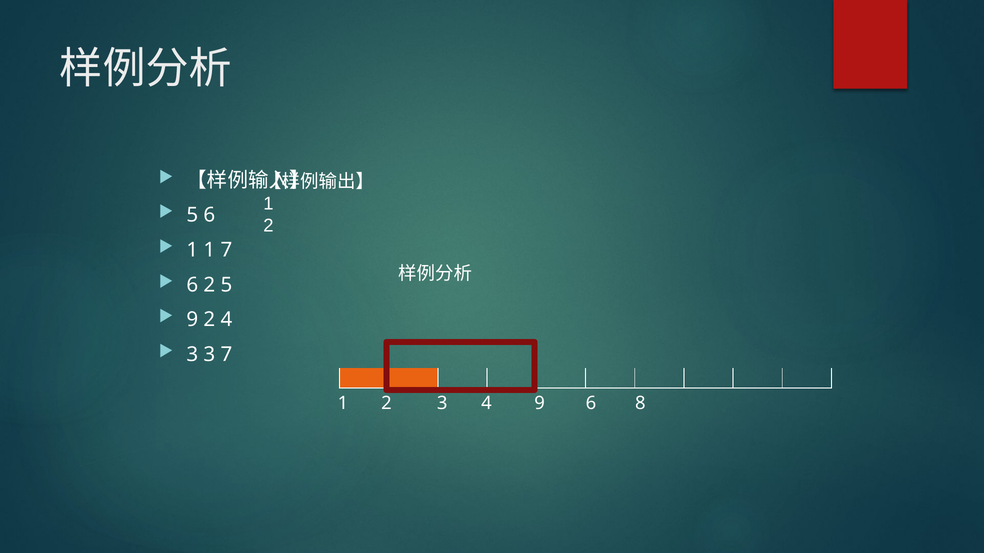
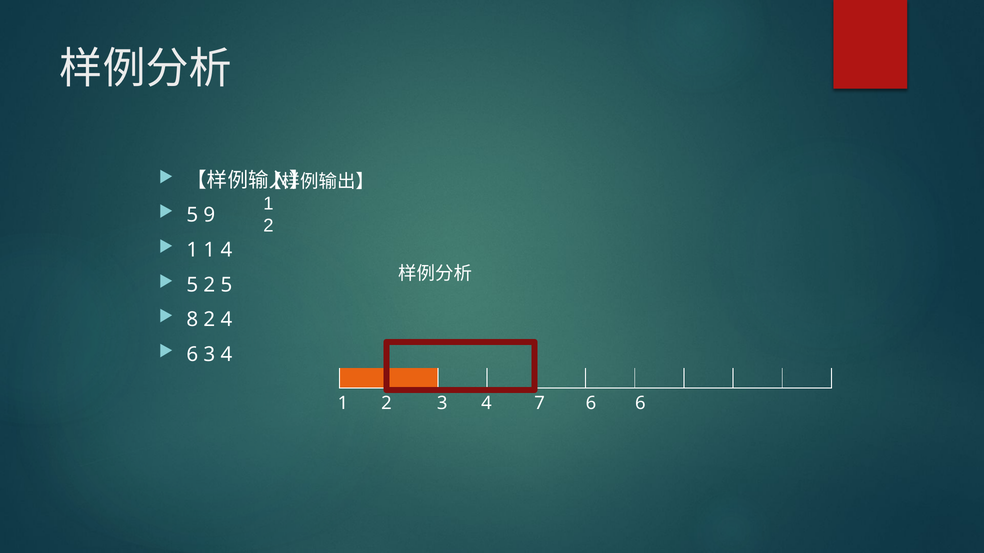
5 6: 6 -> 9
1 7: 7 -> 4
6 at (192, 285): 6 -> 5
9 at (192, 320): 9 -> 8
3 at (192, 355): 3 -> 6
7 at (226, 355): 7 -> 4
4 9: 9 -> 7
6 8: 8 -> 6
